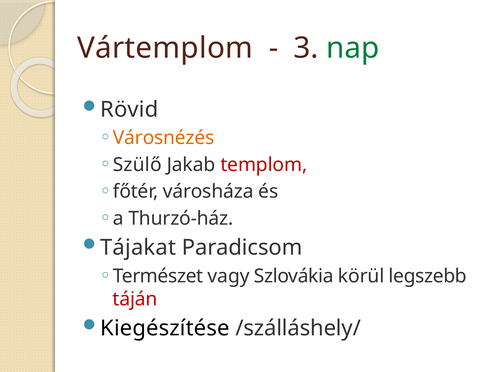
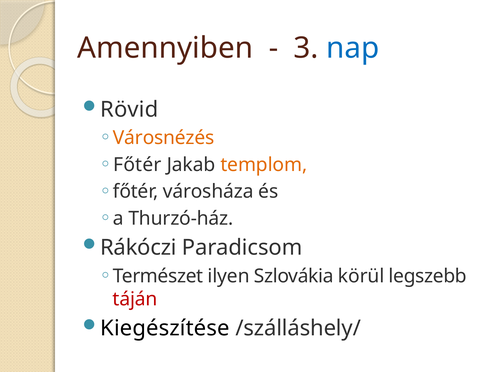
Vártemplom: Vártemplom -> Amennyiben
nap colour: green -> blue
Szülő at (137, 165): Szülő -> Főtér
templom colour: red -> orange
Tájakat: Tájakat -> Rákóczi
vagy: vagy -> ilyen
